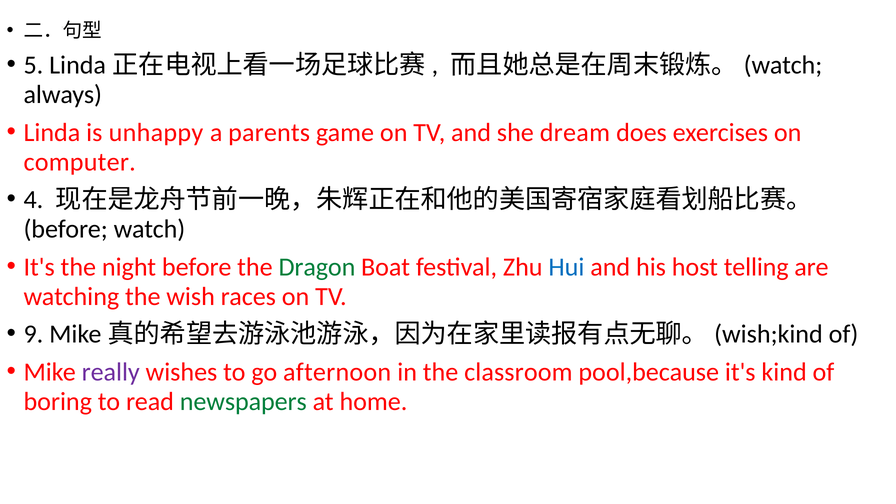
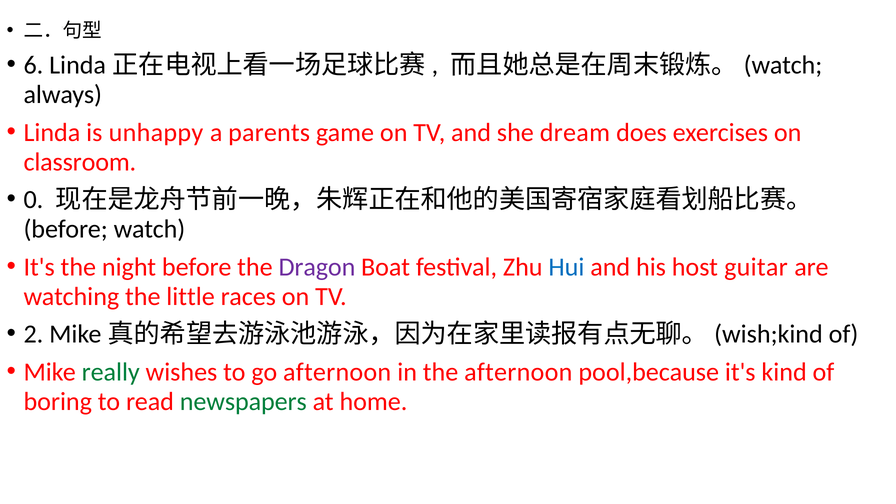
5: 5 -> 6
computer: computer -> classroom
4: 4 -> 0
Dragon colour: green -> purple
telling: telling -> guitar
wish: wish -> little
9: 9 -> 2
really colour: purple -> green
the classroom: classroom -> afternoon
